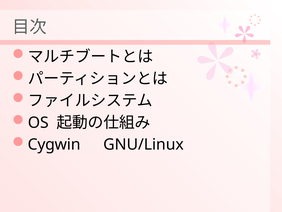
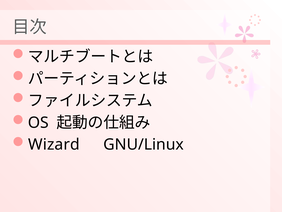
Cygwin: Cygwin -> Wizard
